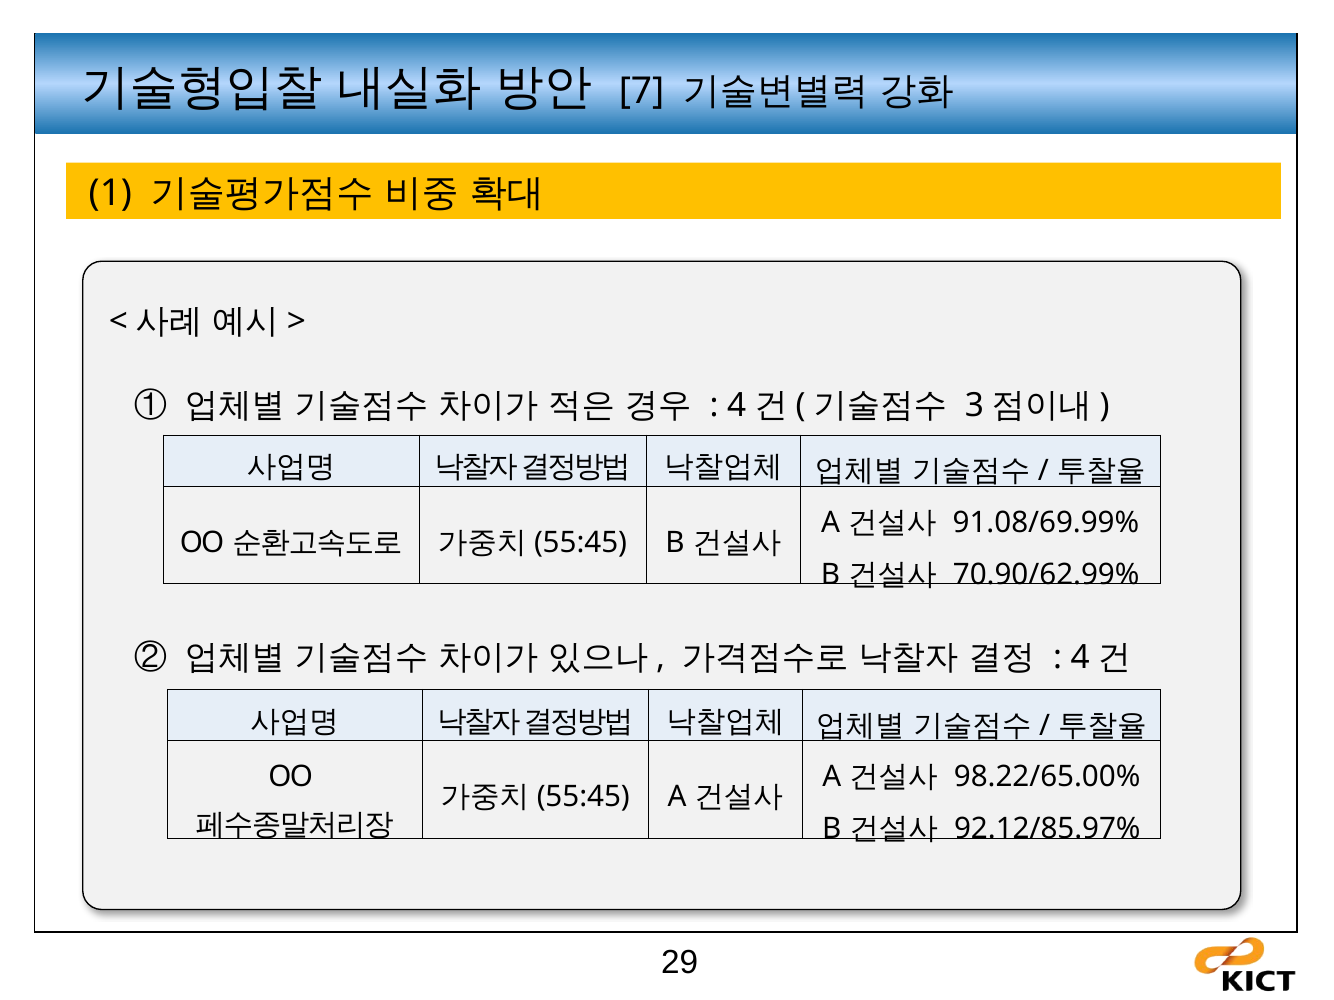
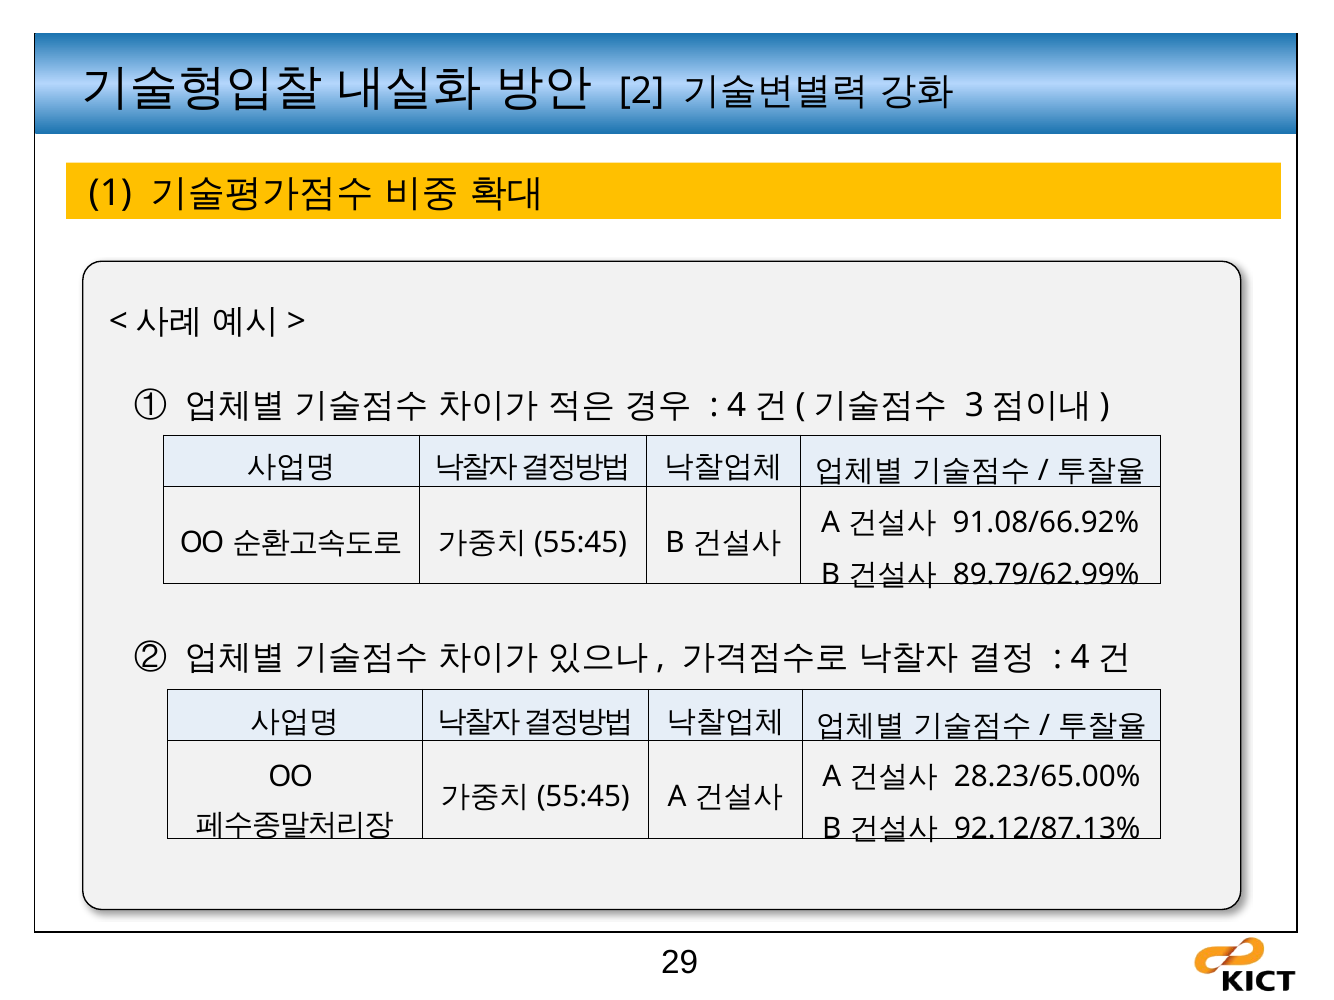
7: 7 -> 2
91.08/69.99%: 91.08/69.99% -> 91.08/66.92%
70.90/62.99%: 70.90/62.99% -> 89.79/62.99%
98.22/65.00%: 98.22/65.00% -> 28.23/65.00%
92.12/85.97%: 92.12/85.97% -> 92.12/87.13%
